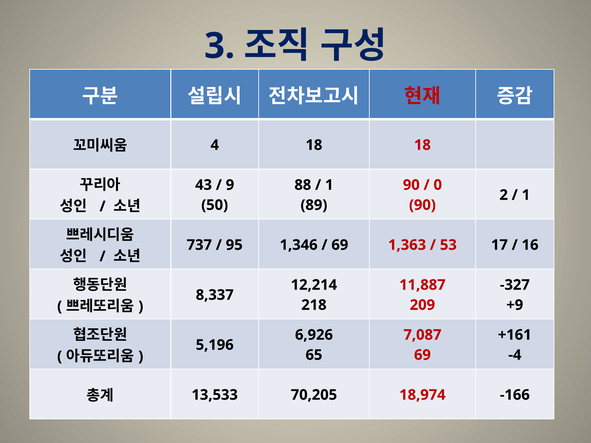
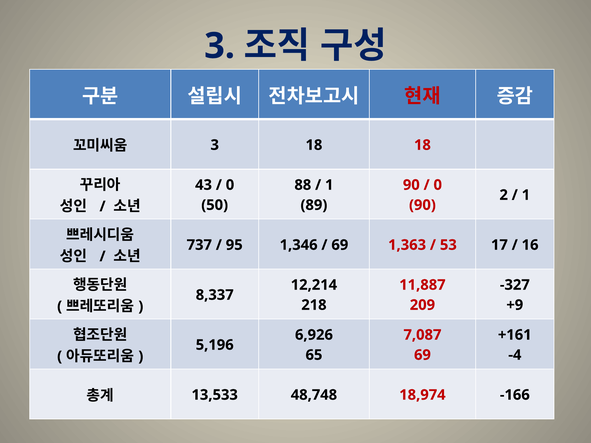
4 at (215, 145): 4 -> 3
9 at (230, 185): 9 -> 0
70,205: 70,205 -> 48,748
